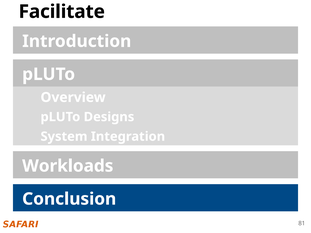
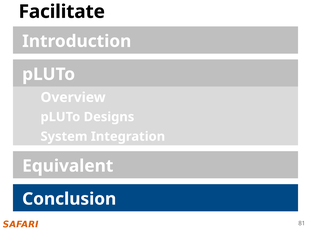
Workloads: Workloads -> Equivalent
